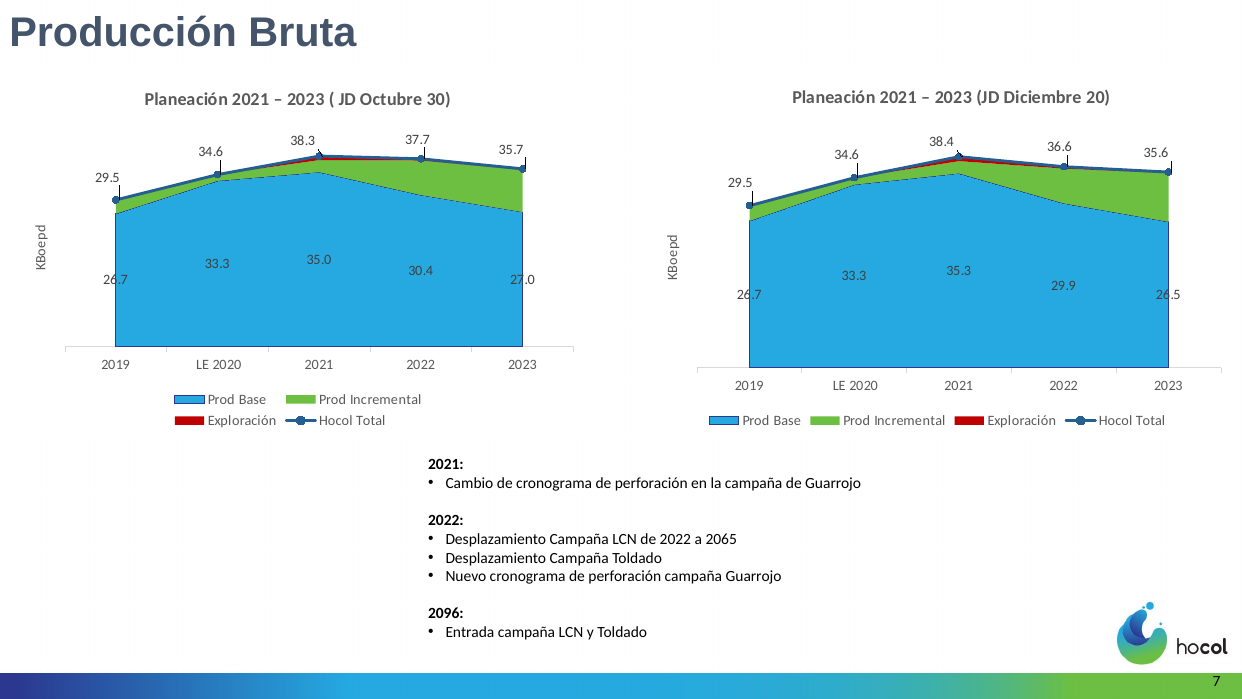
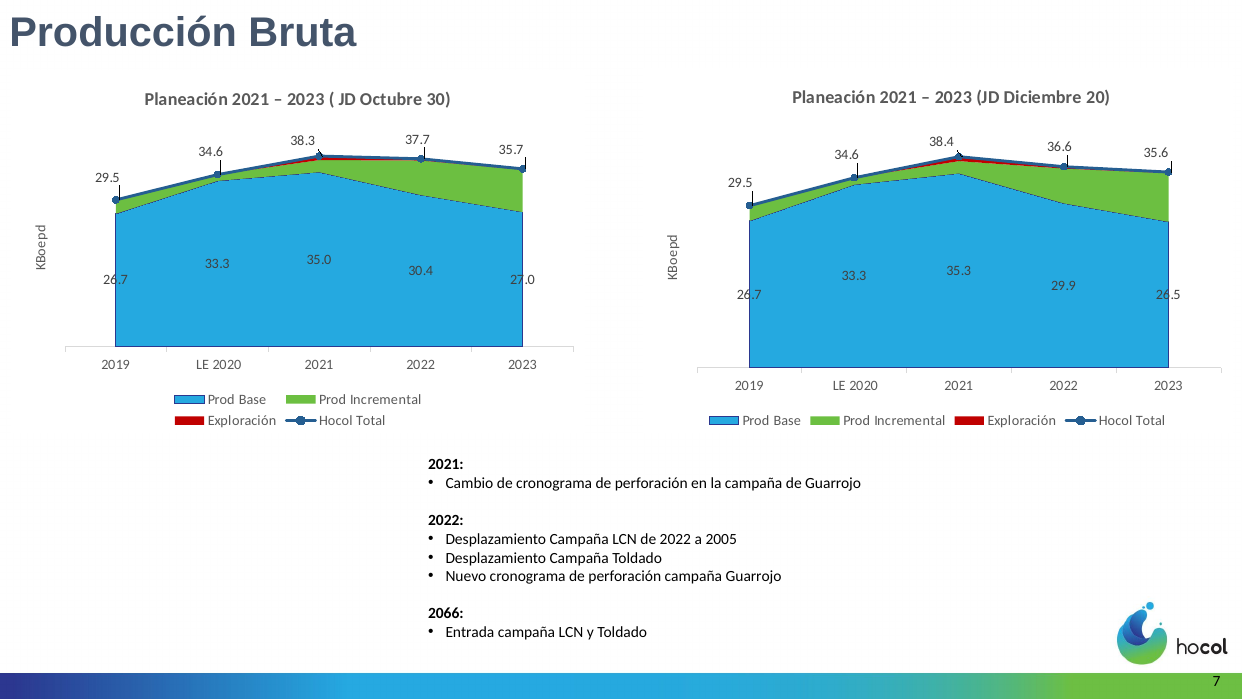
2065: 2065 -> 2005
2096: 2096 -> 2066
